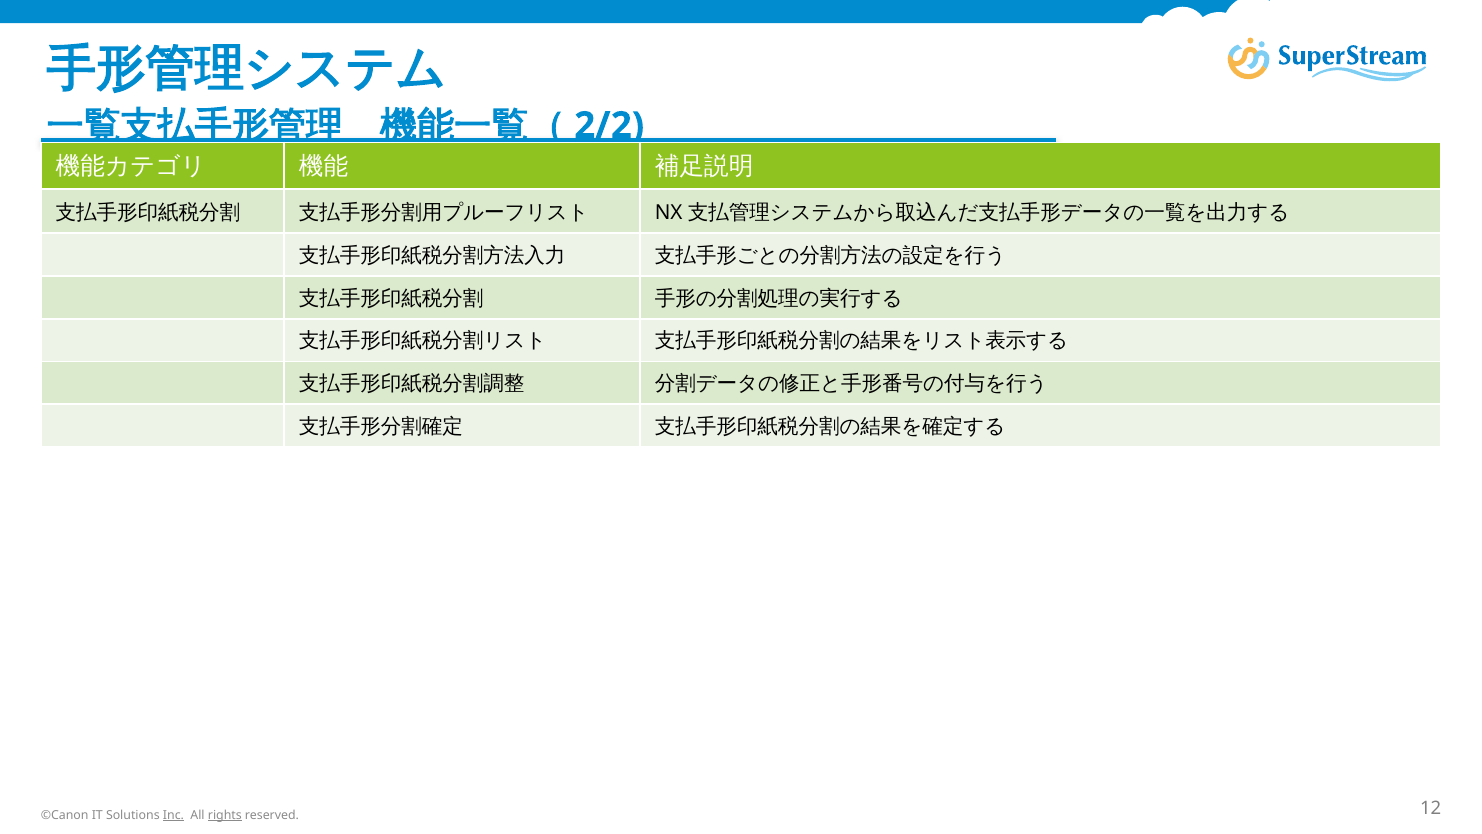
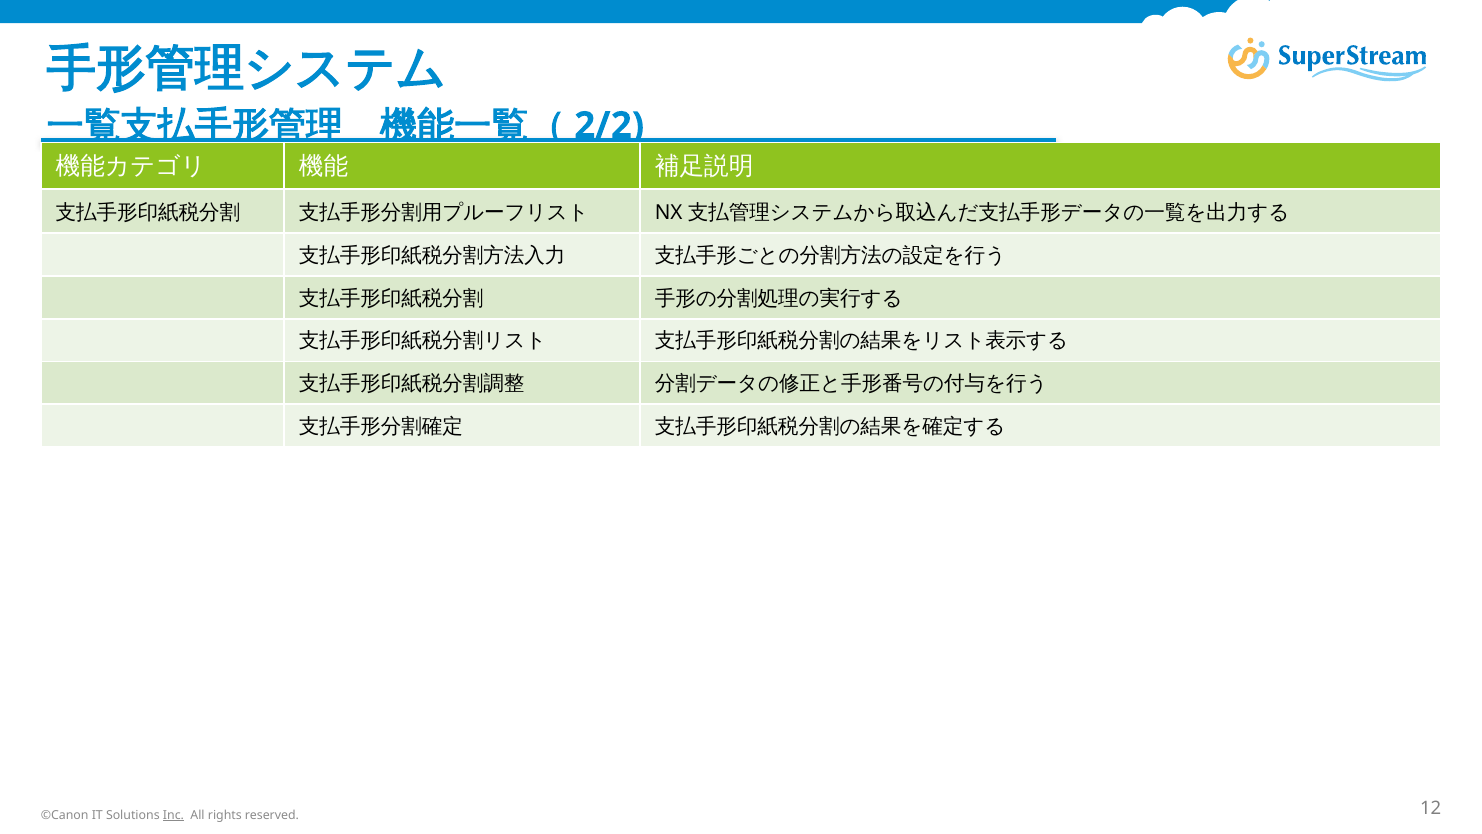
rights underline: present -> none
